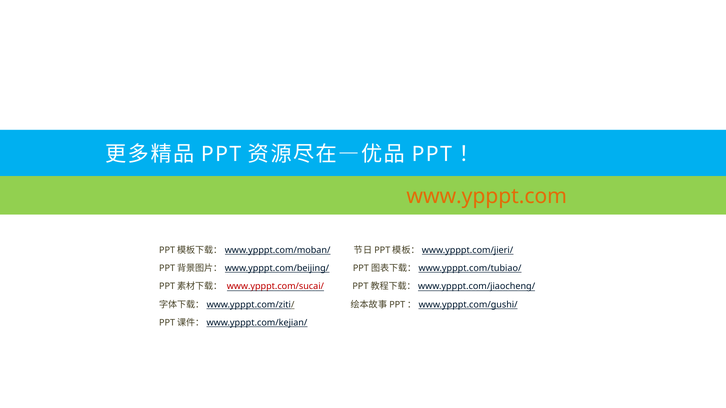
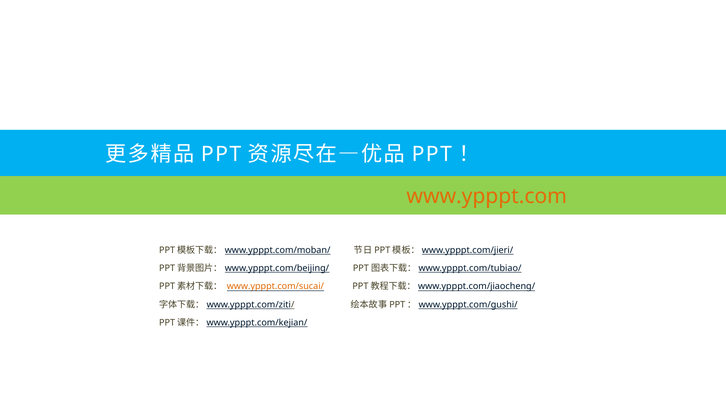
www.ypppt.com/sucai/ colour: red -> orange
